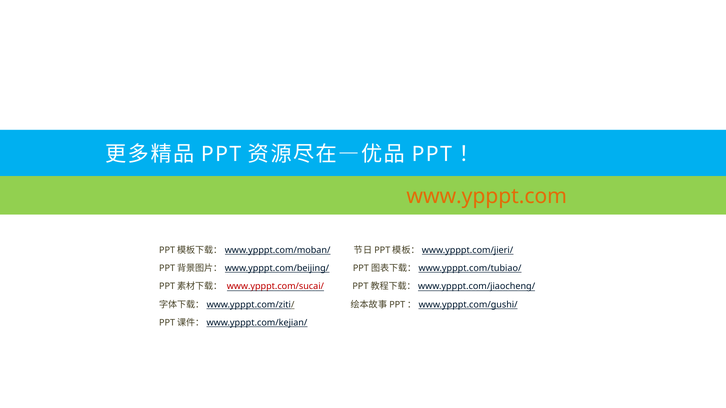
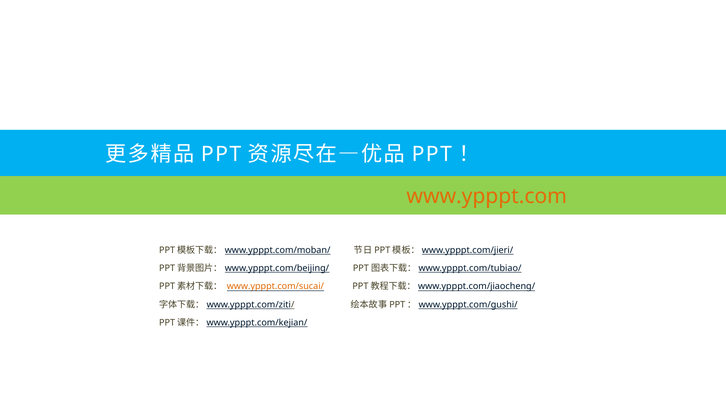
www.ypppt.com/sucai/ colour: red -> orange
